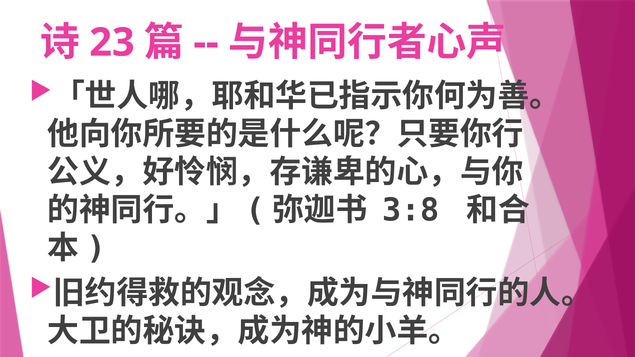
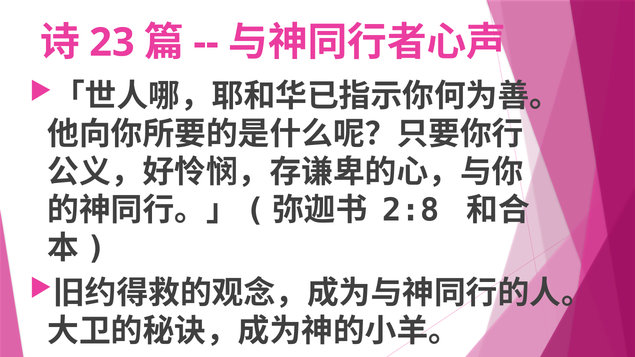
3:8: 3:8 -> 2:8
